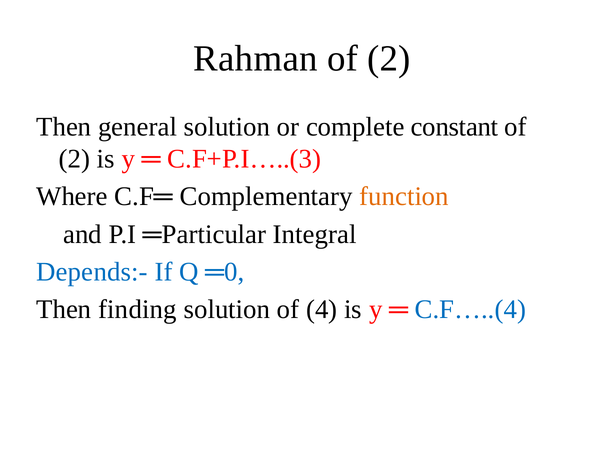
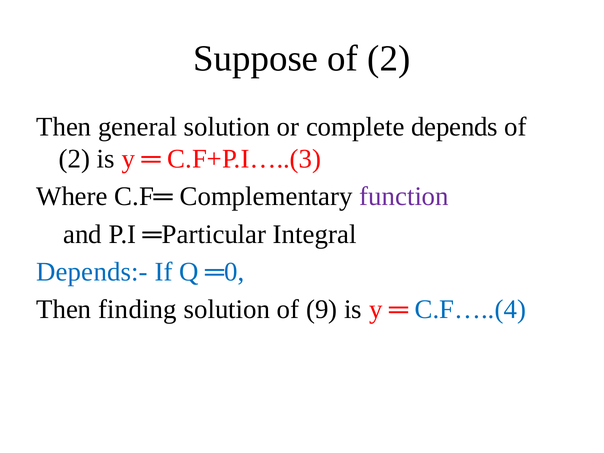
Rahman: Rahman -> Suppose
constant: constant -> depends
function colour: orange -> purple
4: 4 -> 9
